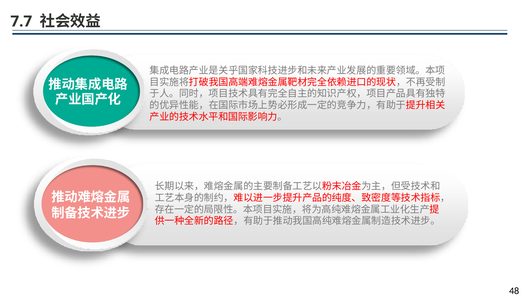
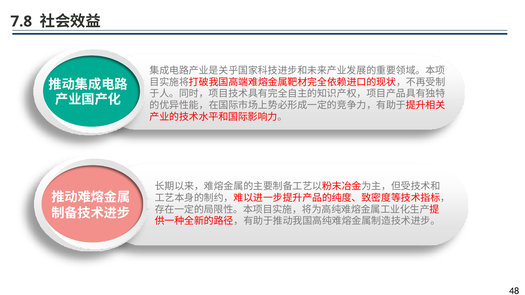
7.7: 7.7 -> 7.8
